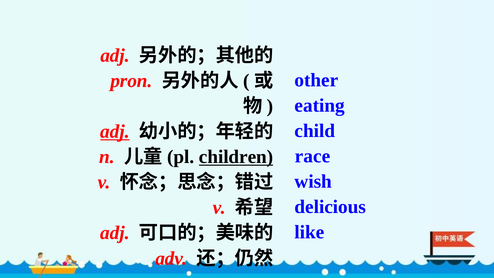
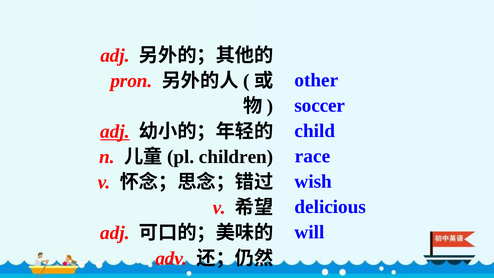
eating: eating -> soccer
children underline: present -> none
like: like -> will
